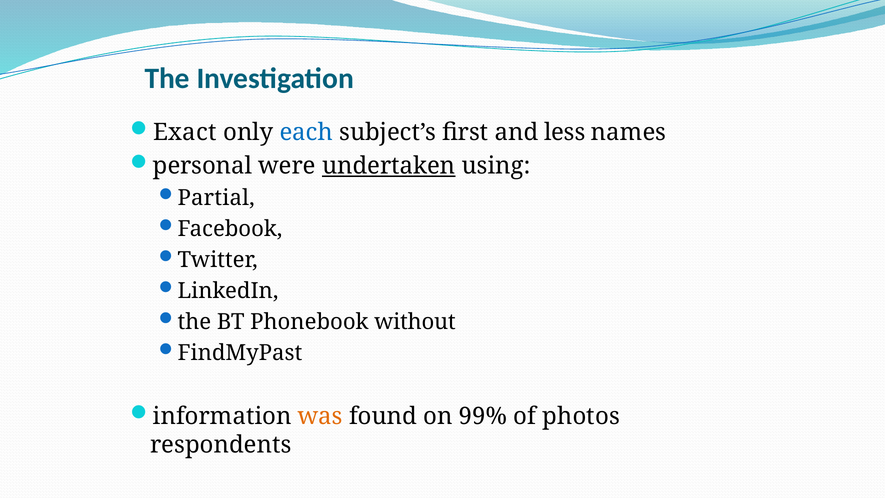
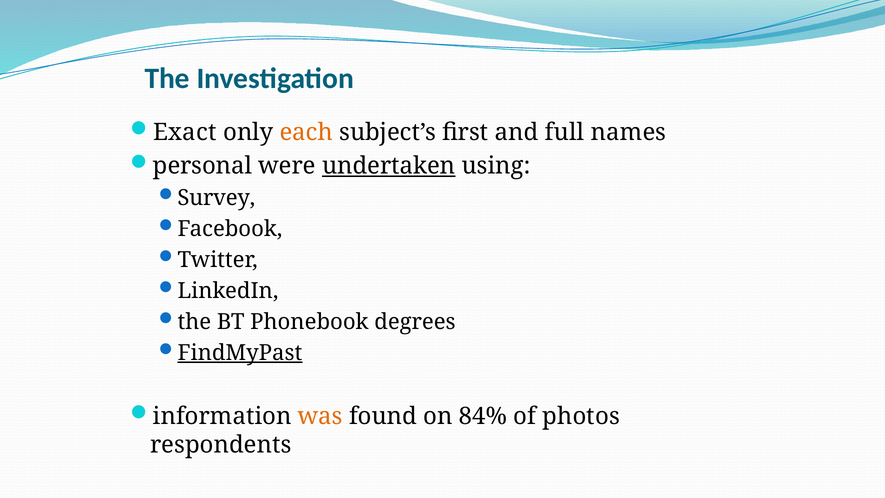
each colour: blue -> orange
less: less -> full
Partial: Partial -> Survey
without: without -> degrees
FindMyPast underline: none -> present
99%: 99% -> 84%
